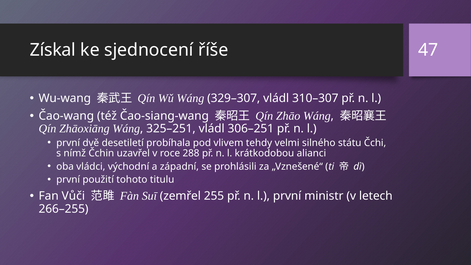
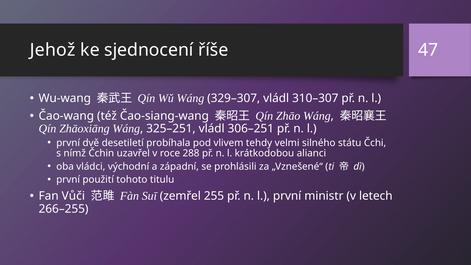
Získal: Získal -> Jehož
